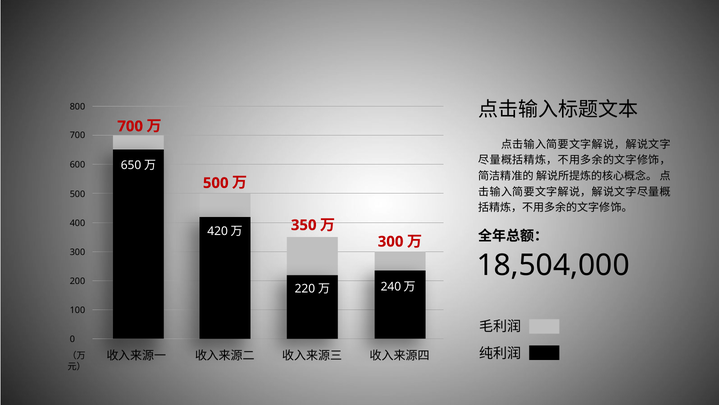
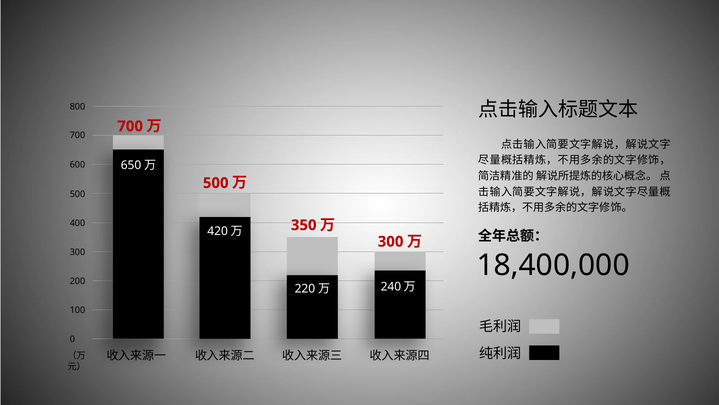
18,504,000: 18,504,000 -> 18,400,000
